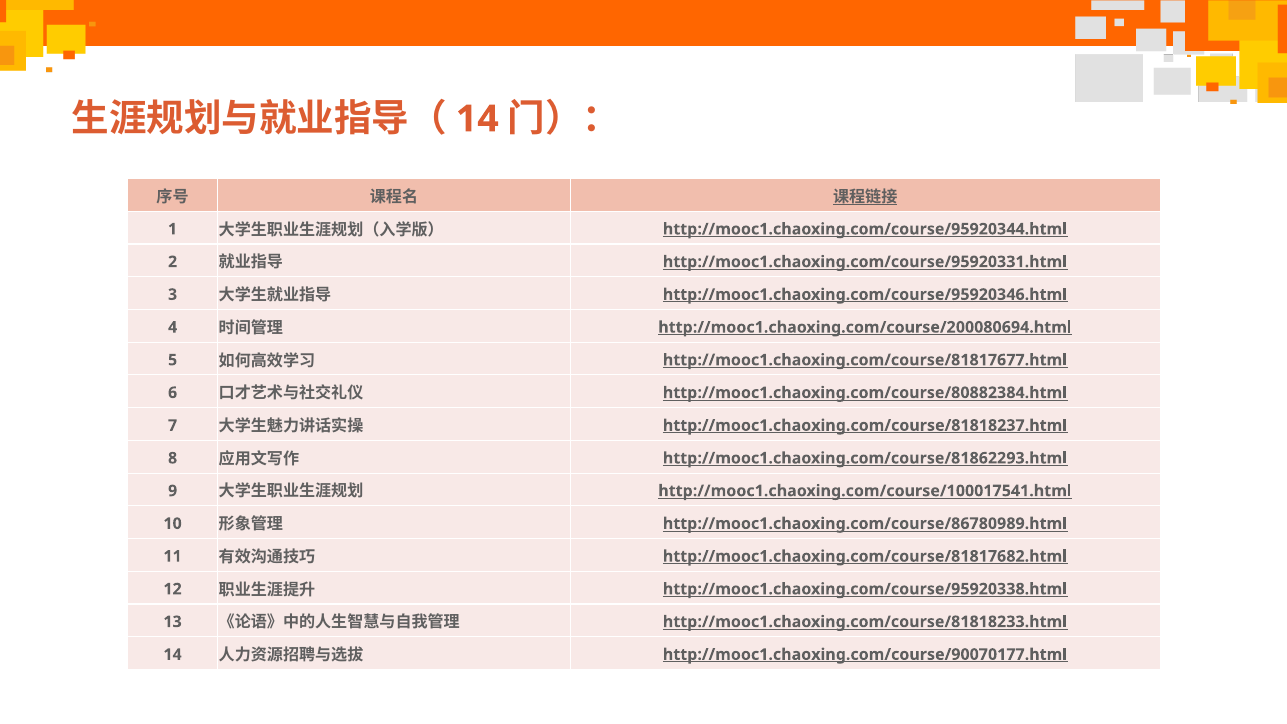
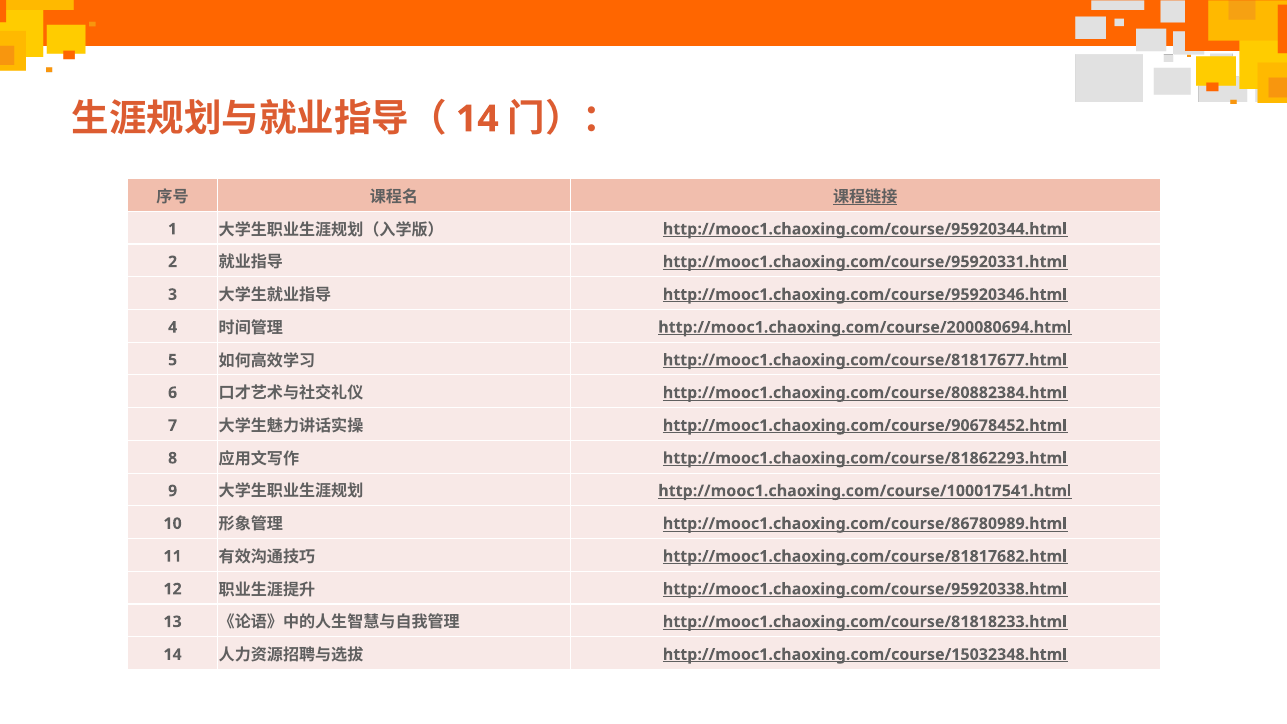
http://mooc1.chaoxing.com/course/81818237.html: http://mooc1.chaoxing.com/course/81818237.html -> http://mooc1.chaoxing.com/course/90678452.html
http://mooc1.chaoxing.com/course/90070177.html: http://mooc1.chaoxing.com/course/90070177.html -> http://mooc1.chaoxing.com/course/15032348.html
